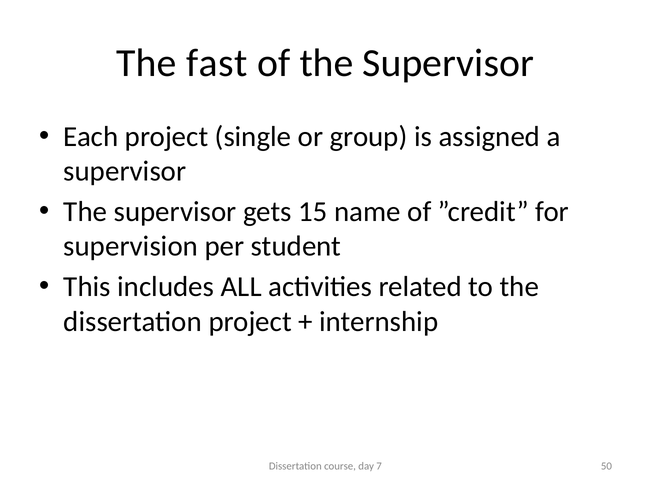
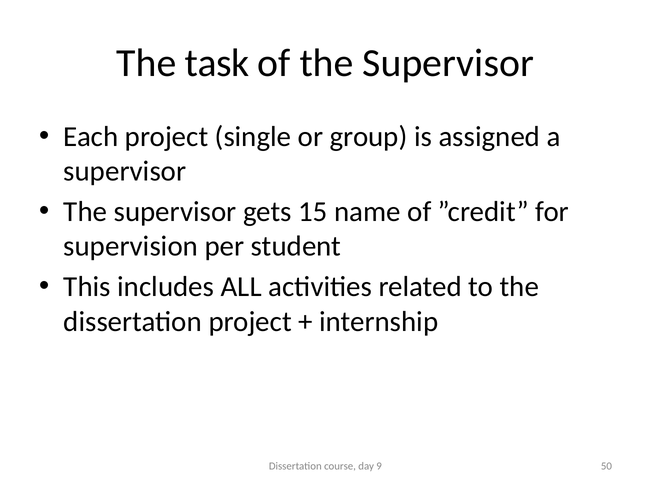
fast: fast -> task
7: 7 -> 9
